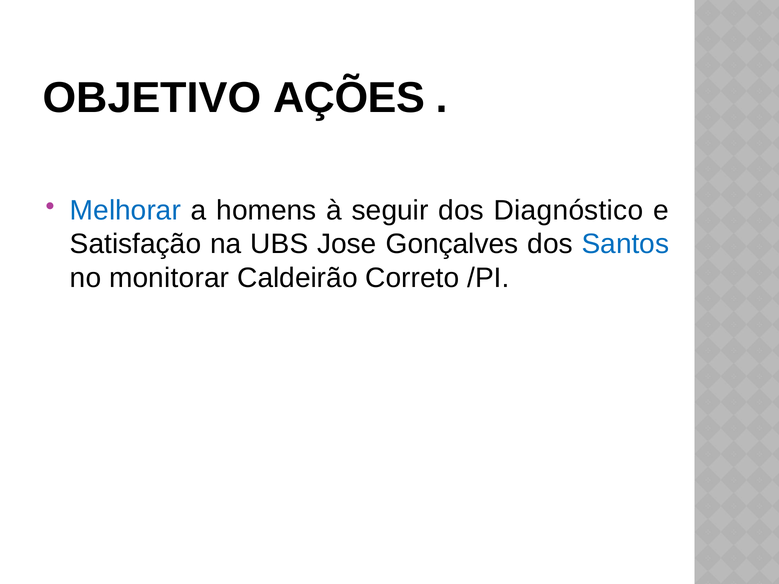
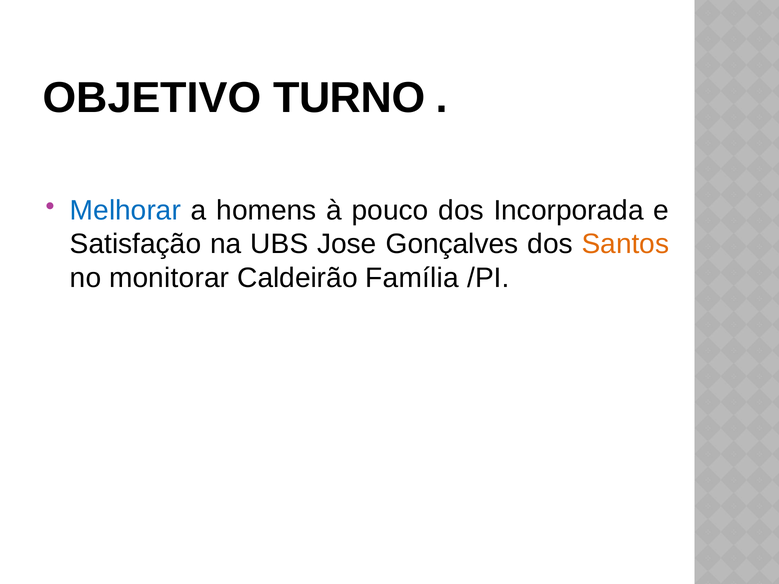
AÇÕES: AÇÕES -> TURNO
seguir: seguir -> pouco
Diagnóstico: Diagnóstico -> Incorporada
Santos colour: blue -> orange
Correto: Correto -> Família
